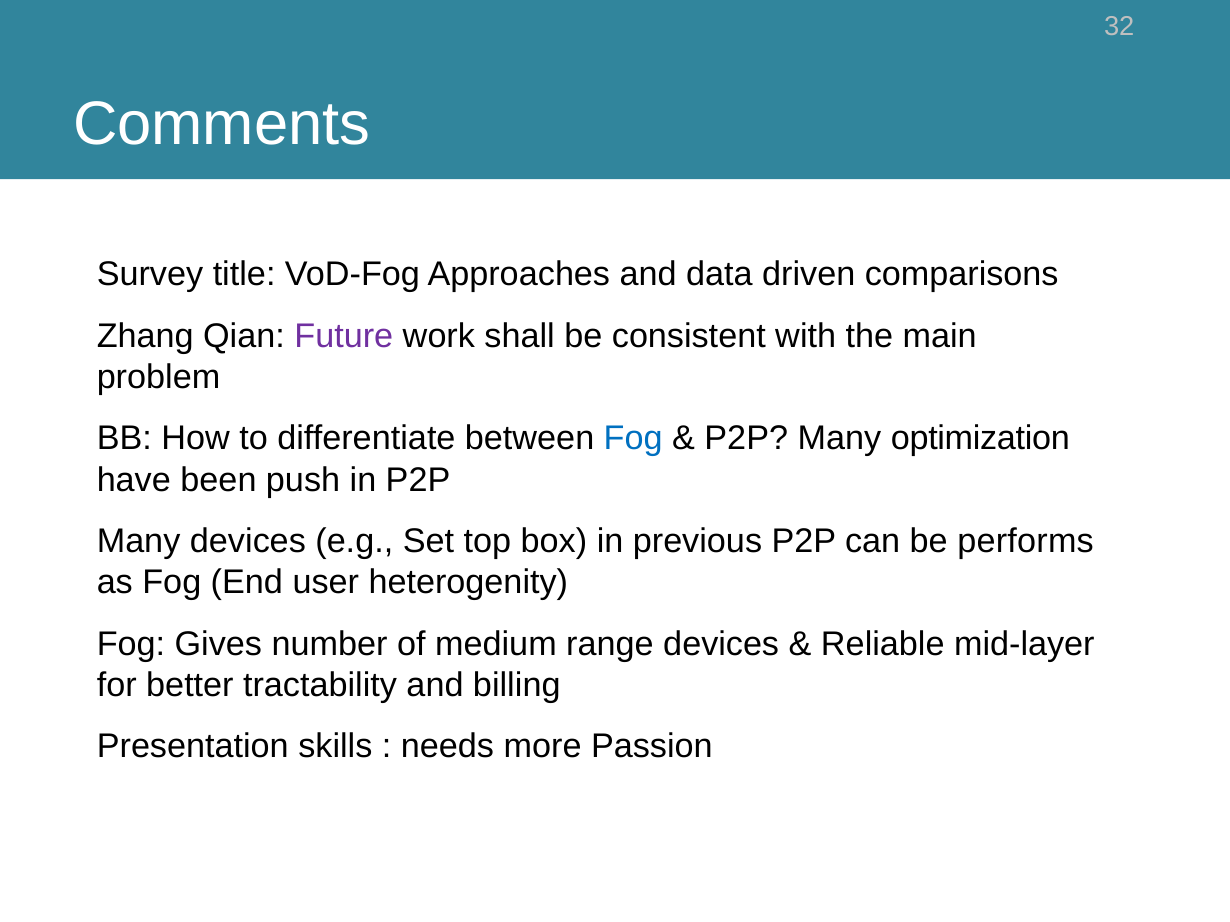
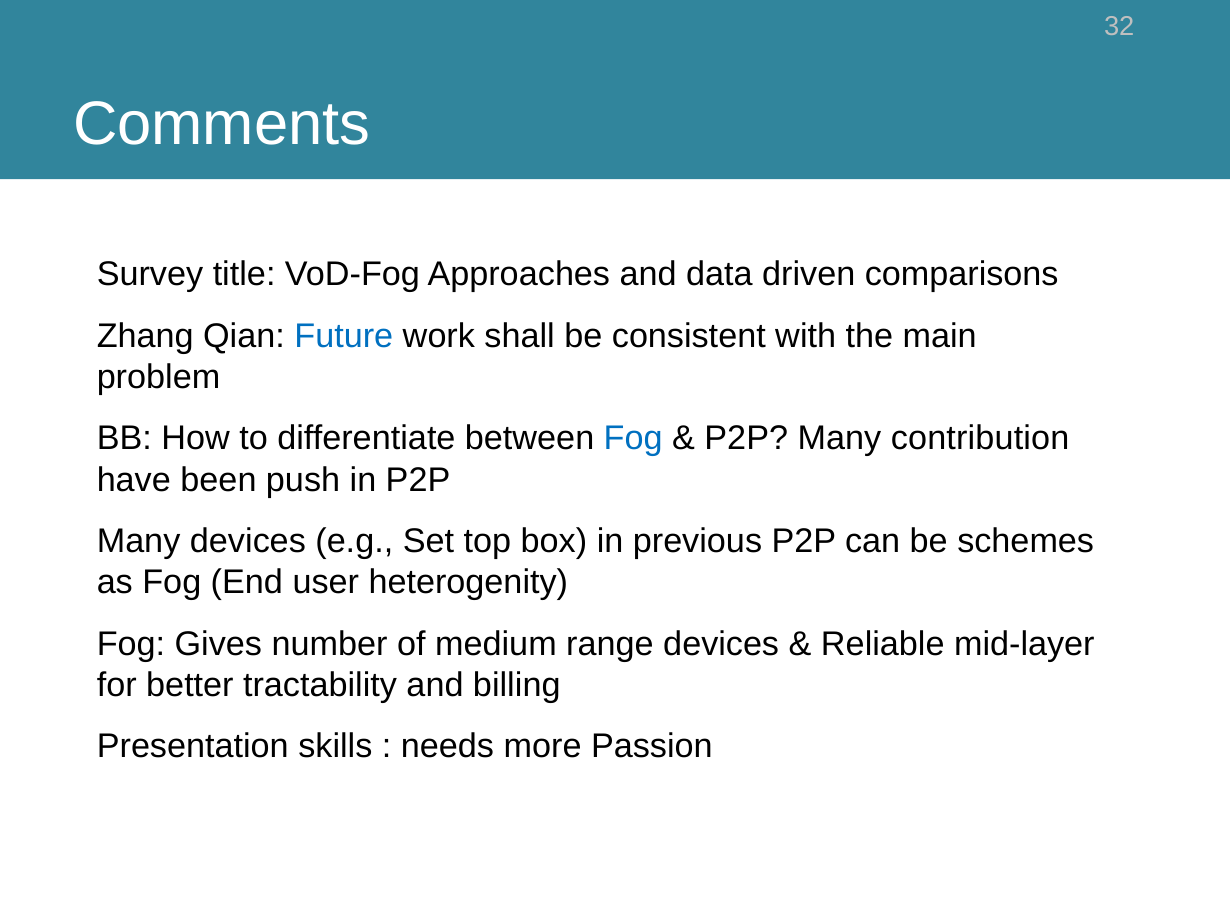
Future colour: purple -> blue
optimization: optimization -> contribution
performs: performs -> schemes
